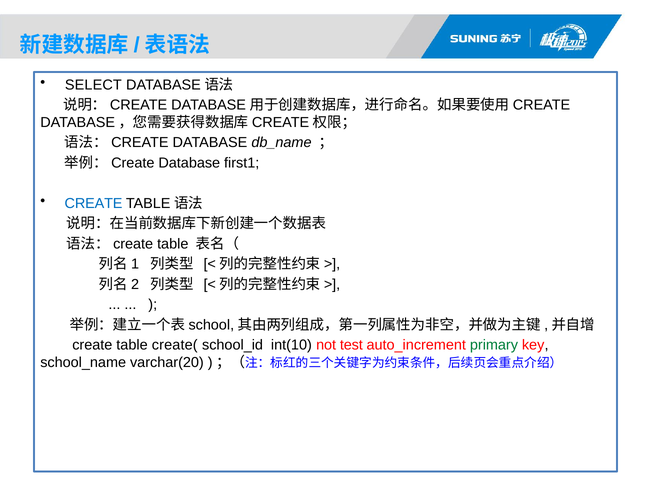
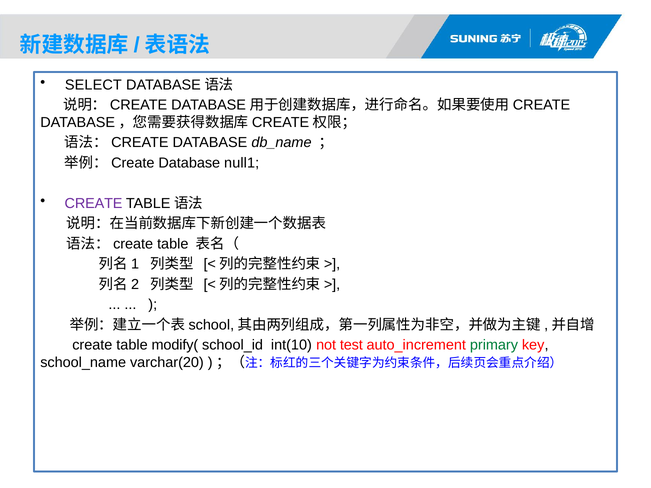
first1: first1 -> null1
CREATE at (94, 203) colour: blue -> purple
create(: create( -> modify(
